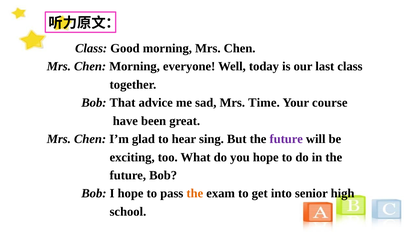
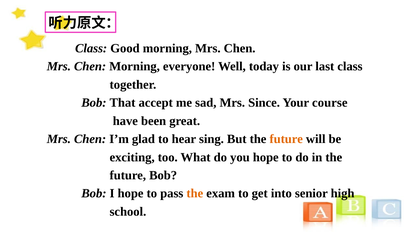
advice: advice -> accept
Time: Time -> Since
future at (286, 139) colour: purple -> orange
